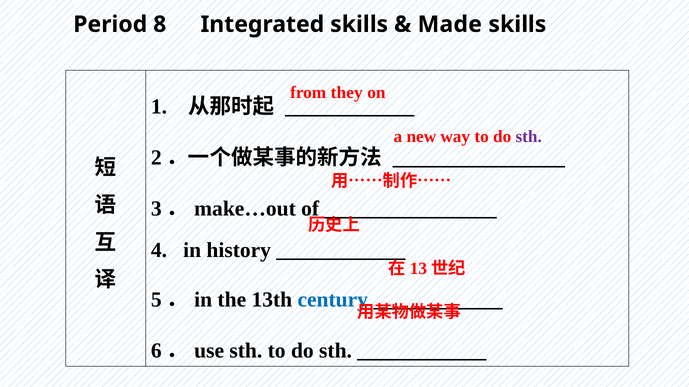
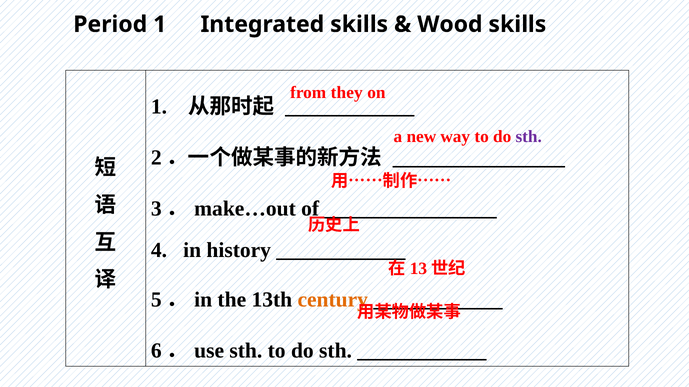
Period 8: 8 -> 1
Made: Made -> Wood
century colour: blue -> orange
